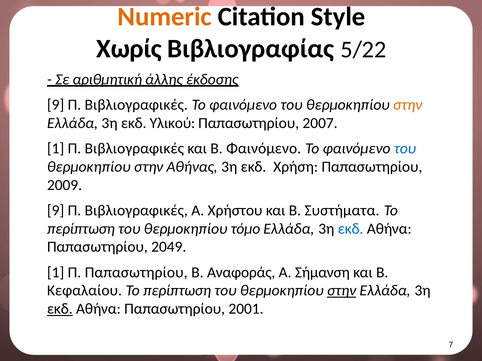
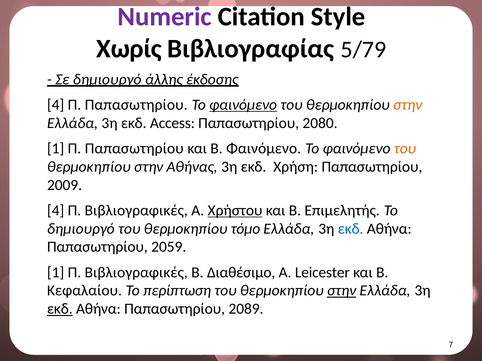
Numeric colour: orange -> purple
5/22: 5/22 -> 5/79
Σε αριθμητική: αριθμητική -> δημιουργό
9 at (56, 105): 9 -> 4
Βιβλιογραφικές at (136, 105): Βιβλιογραφικές -> Παπασωτηρίου
φαινόμενο at (243, 105) underline: none -> present
Υλικού: Υλικού -> Access
2007: 2007 -> 2080
1 Π Βιβλιογραφικές: Βιβλιογραφικές -> Παπασωτηρίου
του at (405, 149) colour: blue -> orange
9 at (56, 211): 9 -> 4
Χρήστου underline: none -> present
Συστήματα: Συστήματα -> Επιμελητής
περίπτωση at (81, 229): περίπτωση -> δημιουργό
2049: 2049 -> 2059
1 Π Παπασωτηρίου: Παπασωτηρίου -> Βιβλιογραφικές
Αναφοράς: Αναφοράς -> Διαθέσιμο
Σήμανση: Σήμανση -> Leicester
2001: 2001 -> 2089
